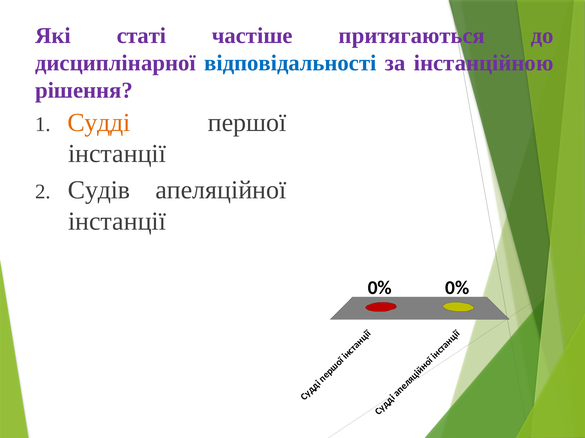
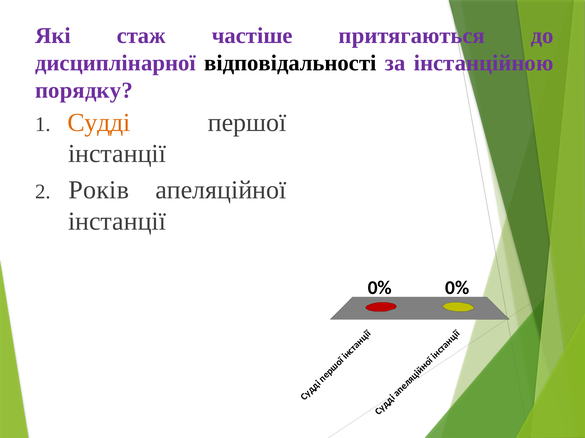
статі: статі -> стаж
відповідальності colour: blue -> black
рішення: рішення -> порядку
Судів: Судів -> Років
